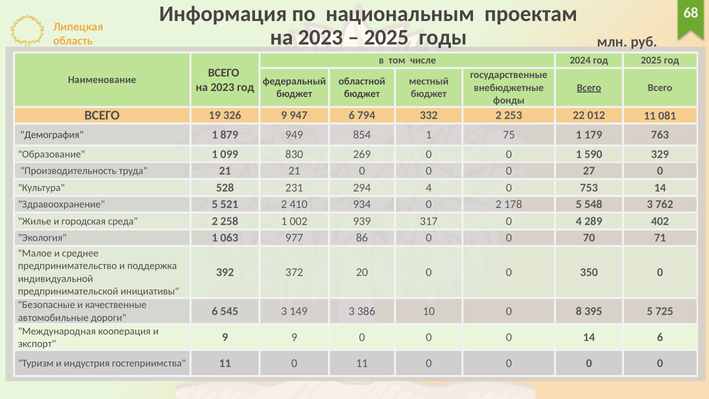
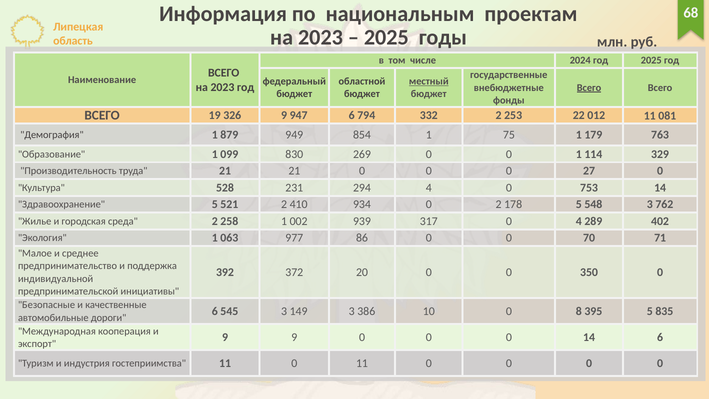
местный underline: none -> present
590: 590 -> 114
725: 725 -> 835
